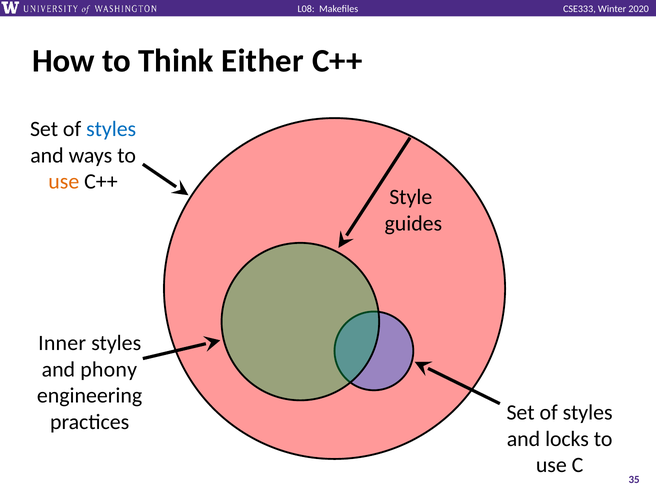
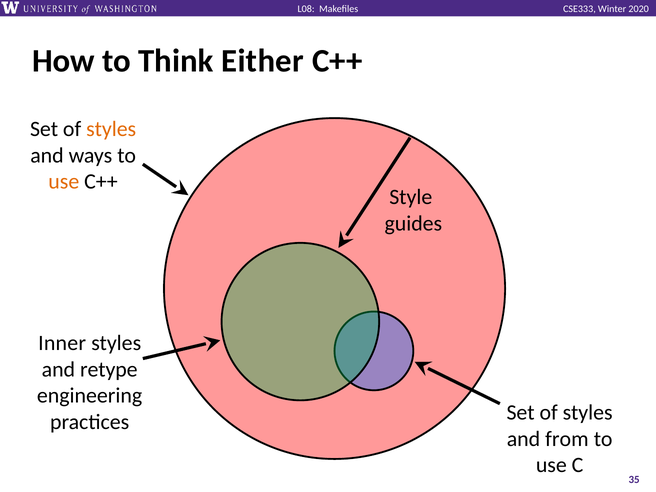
styles at (111, 129) colour: blue -> orange
phony: phony -> retype
locks: locks -> from
